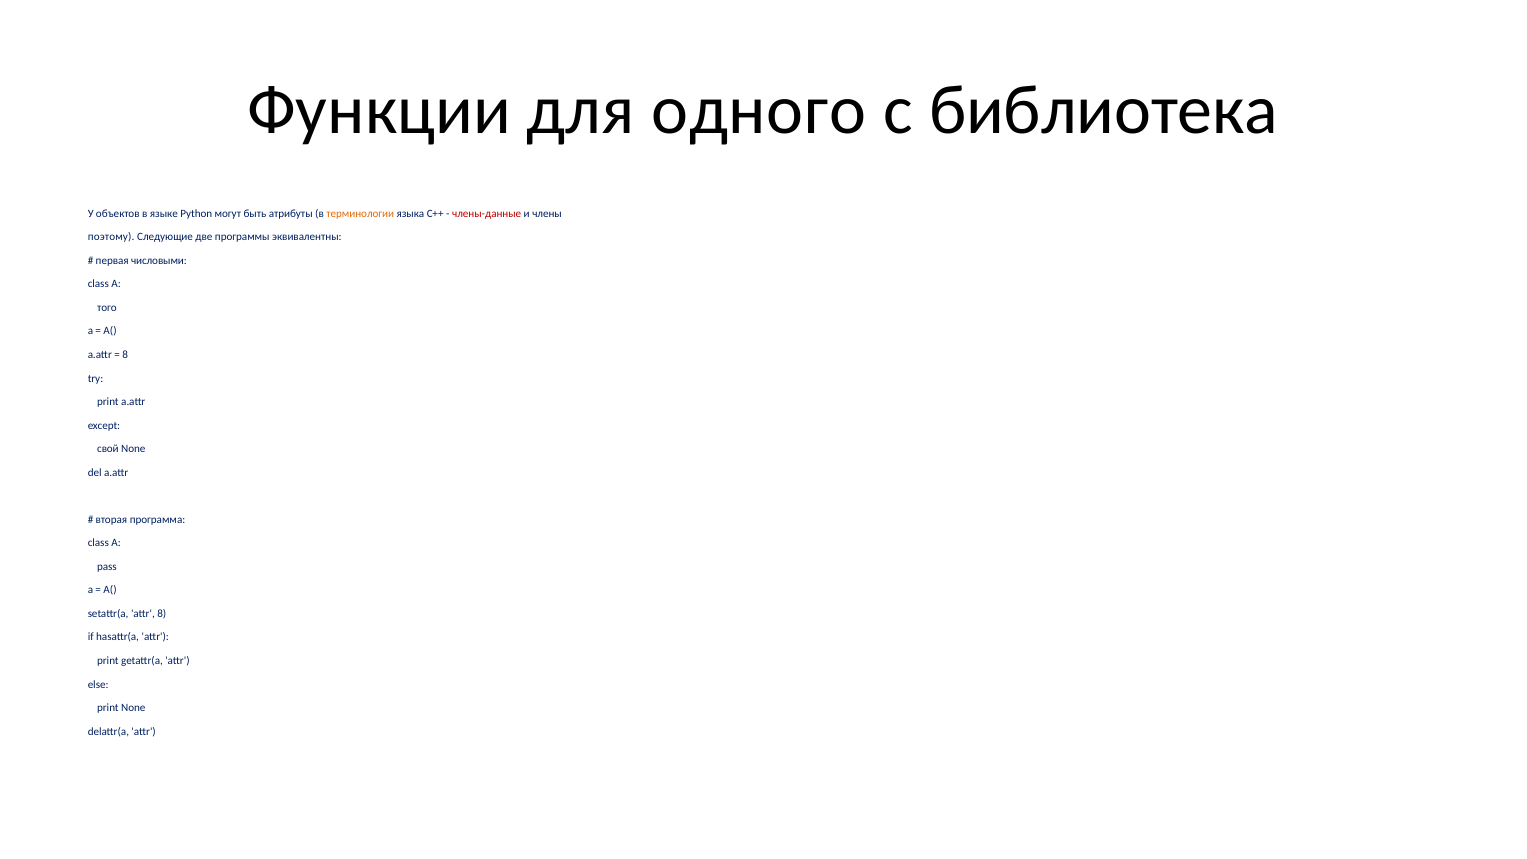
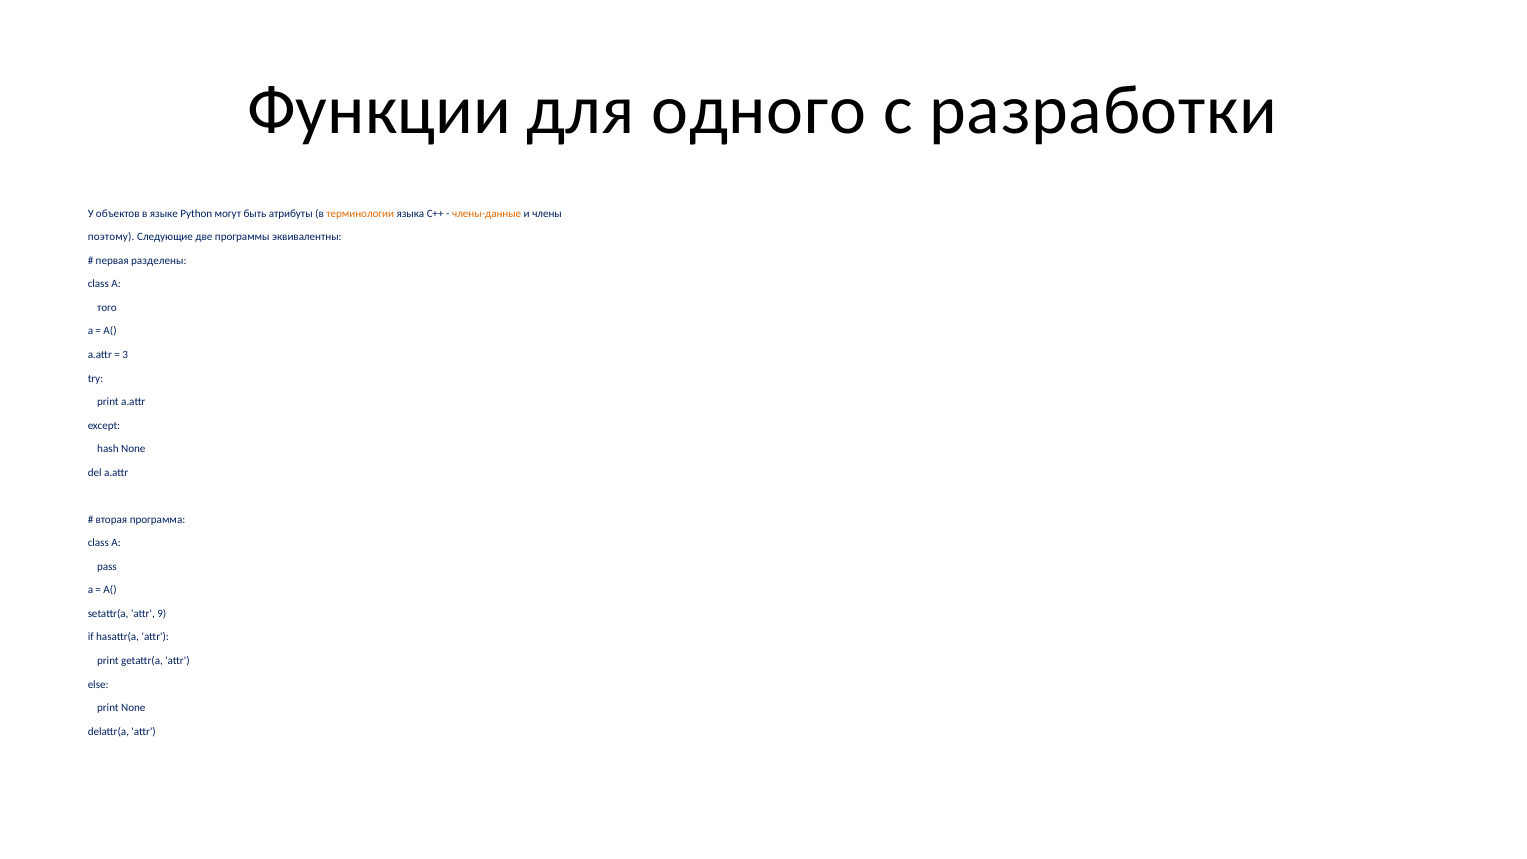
библиотека: библиотека -> разработки
члены-данные colour: red -> orange
числовыми: числовыми -> разделены
8 at (125, 355): 8 -> 3
свой: свой -> hash
attr 8: 8 -> 9
